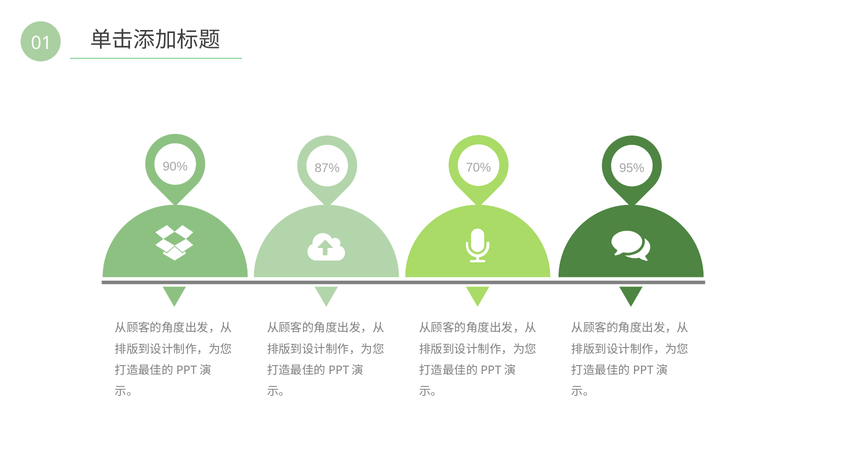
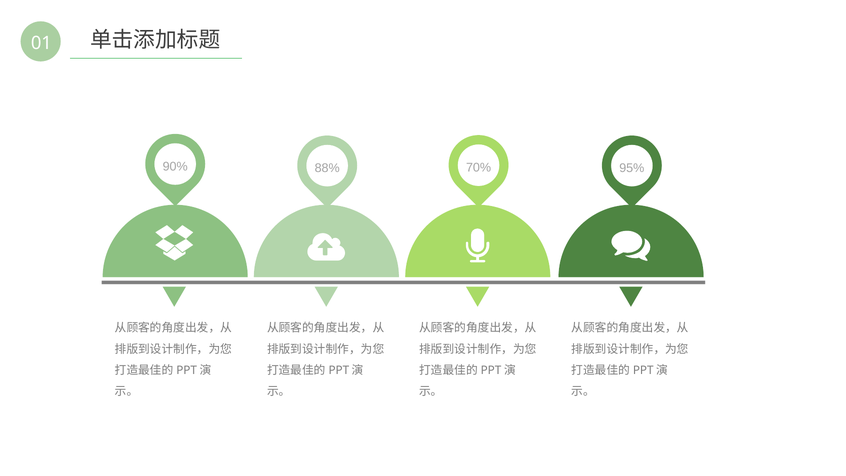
87%: 87% -> 88%
